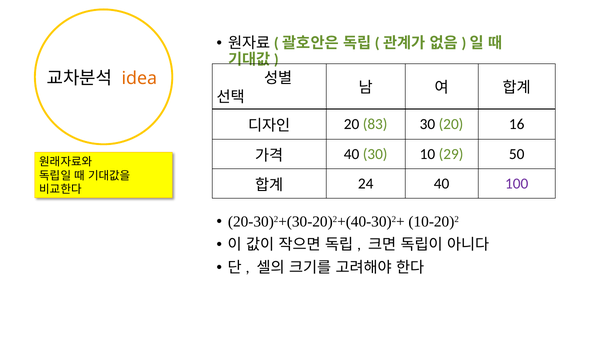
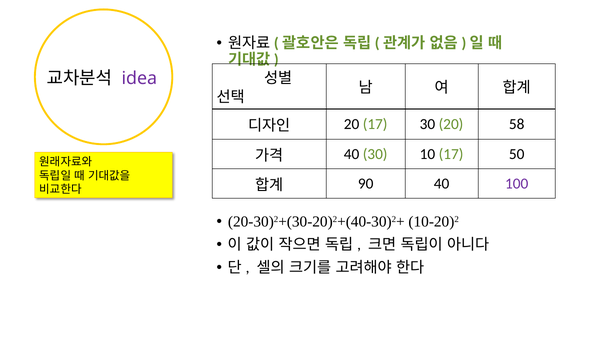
idea colour: orange -> purple
20 83: 83 -> 17
16: 16 -> 58
10 29: 29 -> 17
24: 24 -> 90
